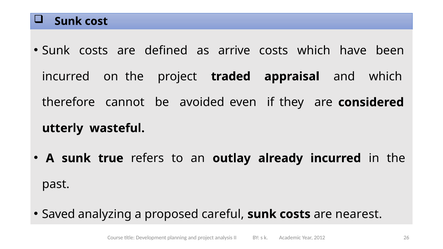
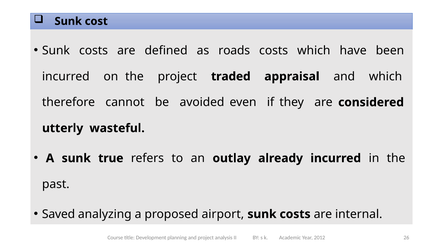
arrive: arrive -> roads
careful: careful -> airport
nearest: nearest -> internal
